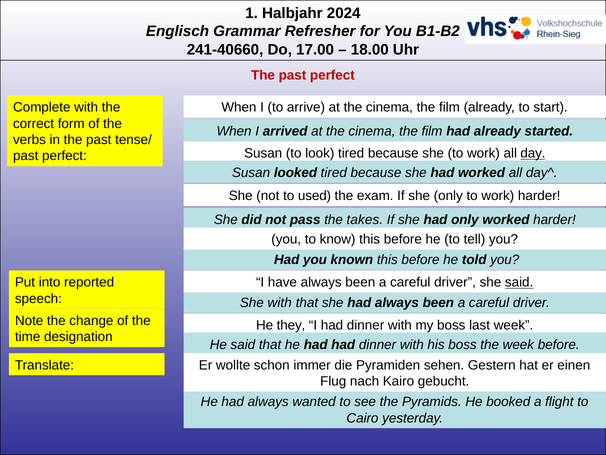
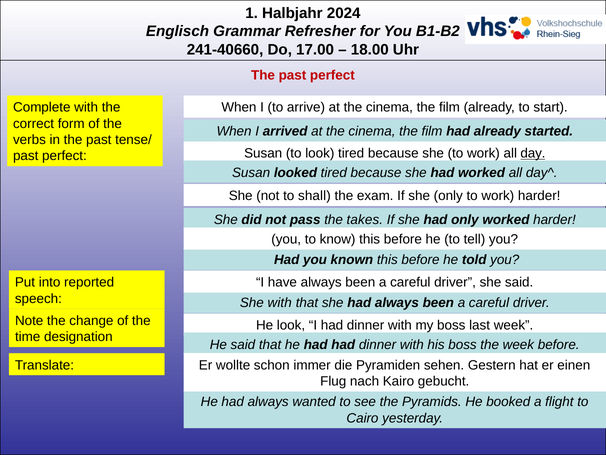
used: used -> shall
said at (519, 282) underline: present -> none
He they: they -> look
